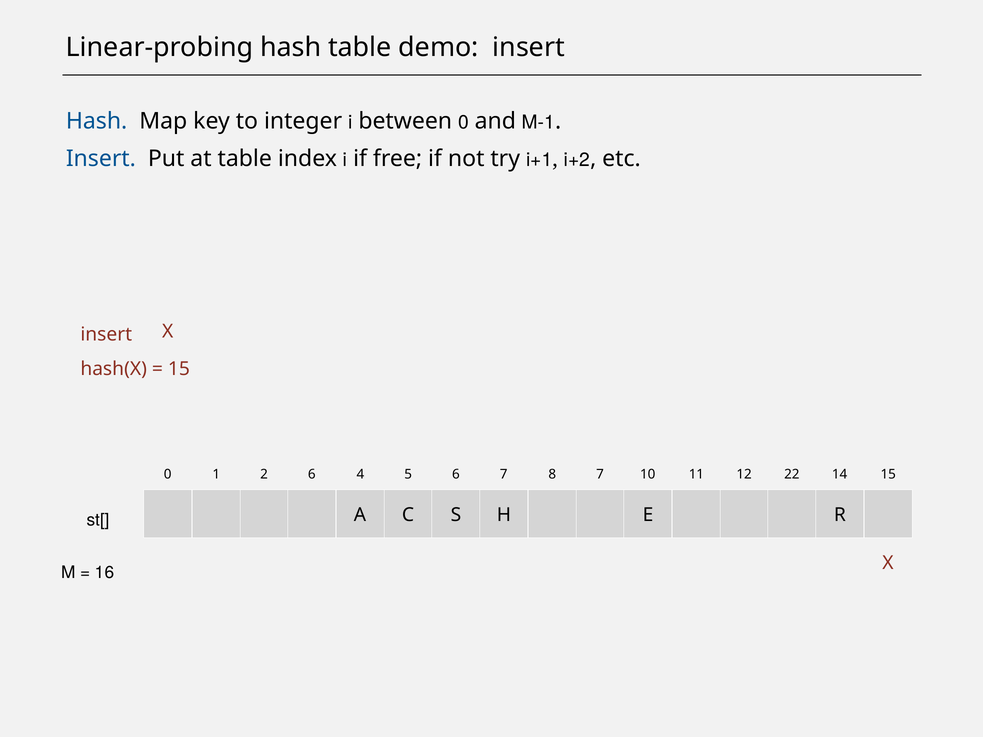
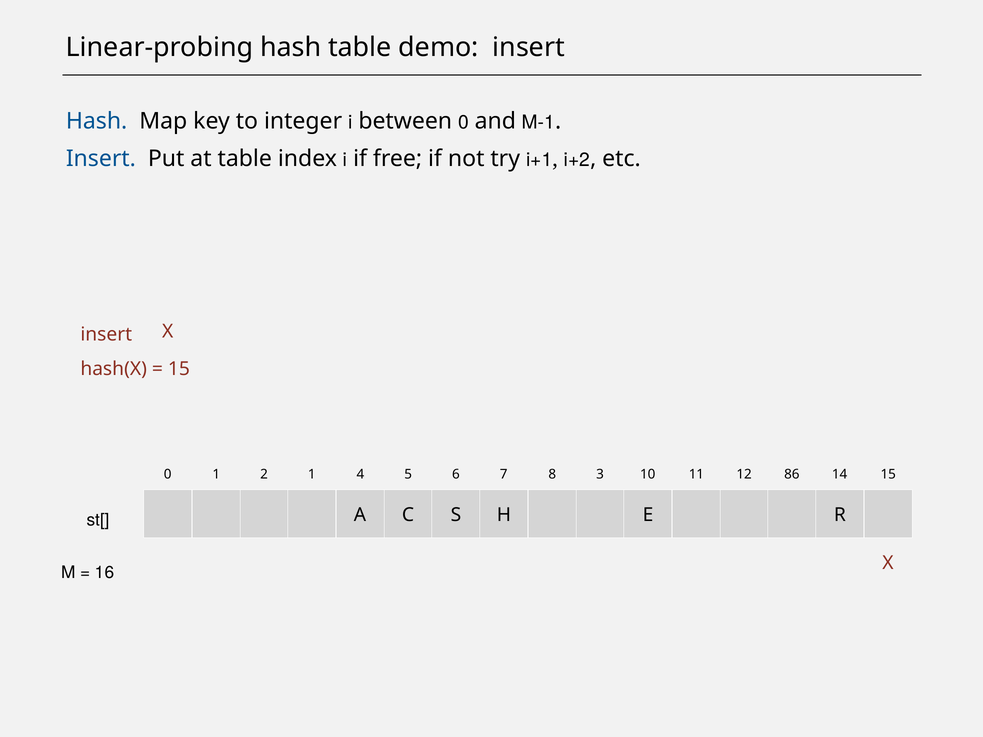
2 6: 6 -> 1
8 7: 7 -> 3
22: 22 -> 86
